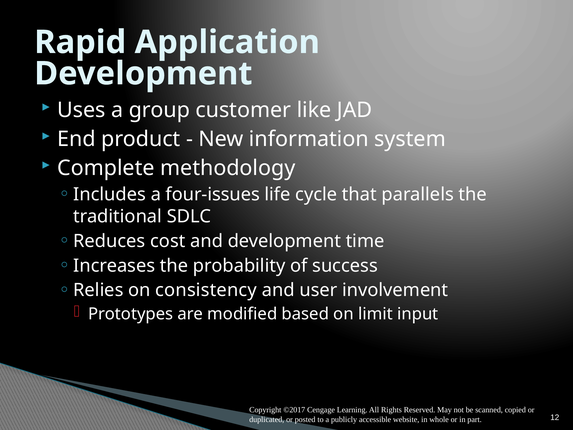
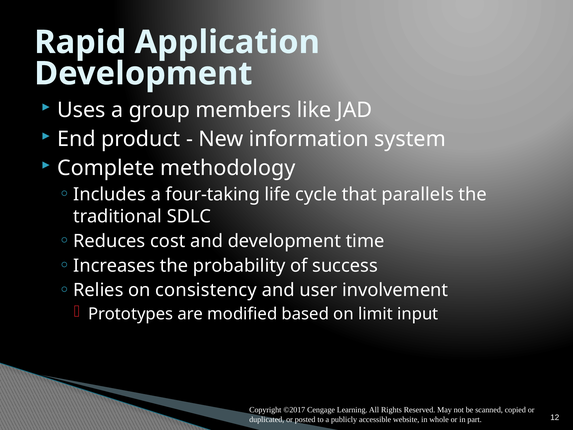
customer: customer -> members
four-issues: four-issues -> four-taking
